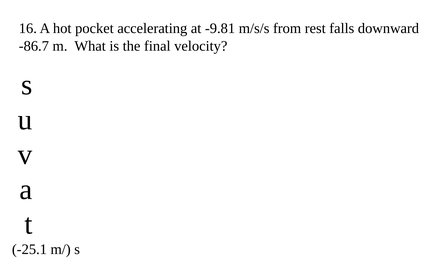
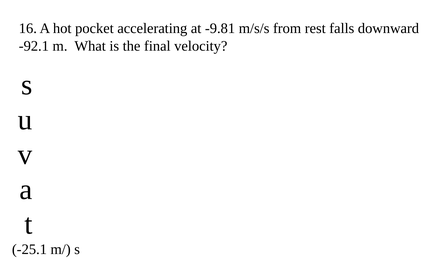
-86.7: -86.7 -> -92.1
